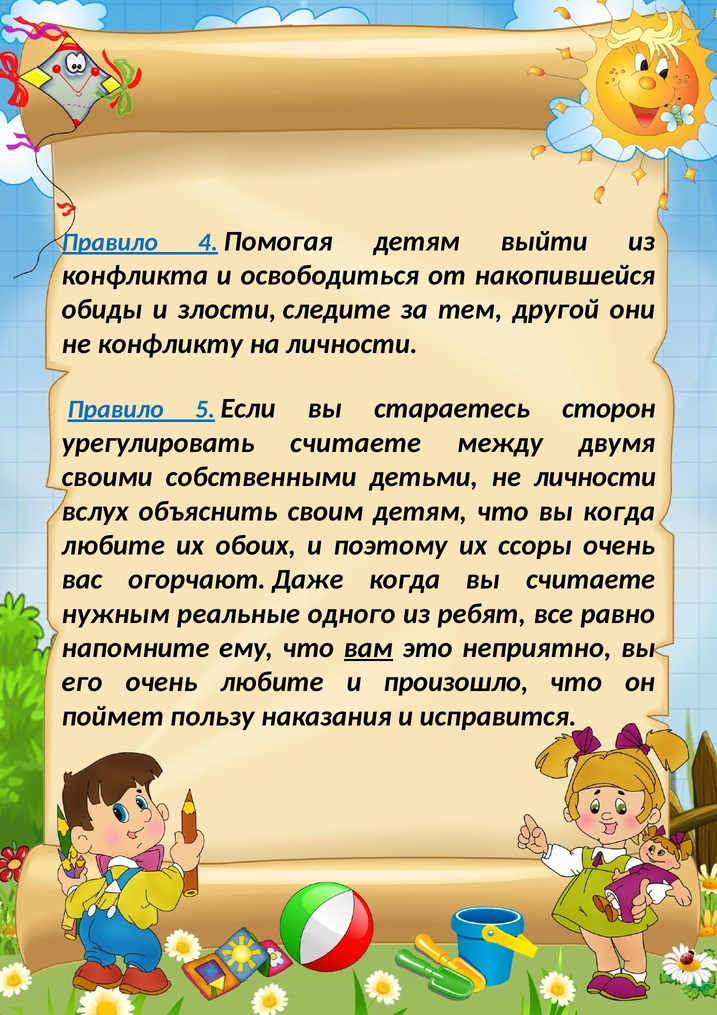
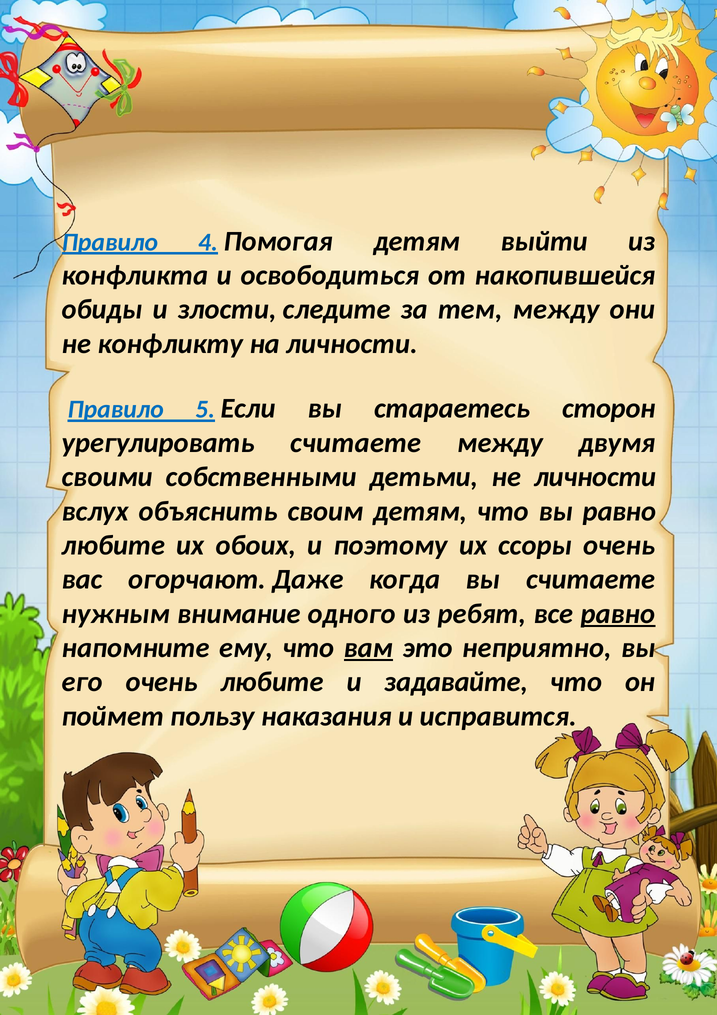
тем другой: другой -> между
вы когда: когда -> равно
реальные: реальные -> внимание
равно at (618, 613) underline: none -> present
произошло: произошло -> задавайте
